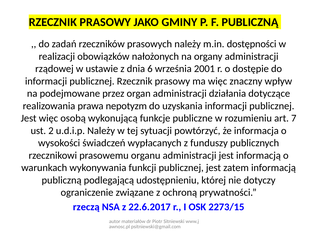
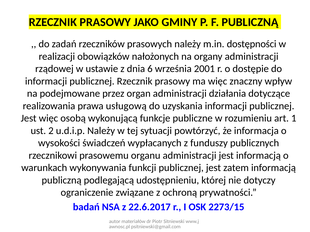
nepotyzm: nepotyzm -> usługową
7: 7 -> 1
rzeczą: rzeczą -> badań
